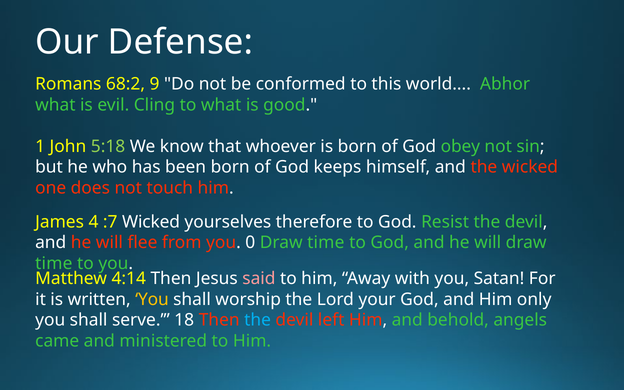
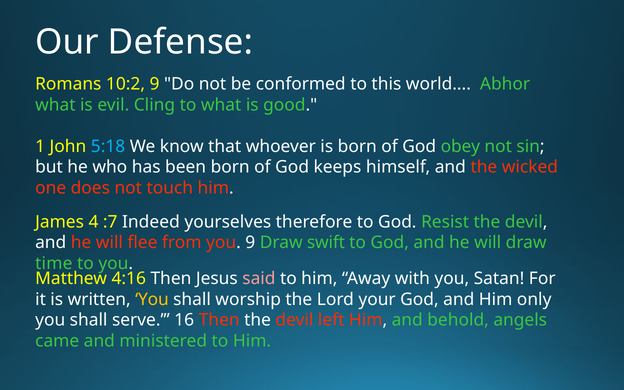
68:2: 68:2 -> 10:2
5:18 colour: light green -> light blue
:7 Wicked: Wicked -> Indeed
you 0: 0 -> 9
time at (326, 243): time -> swift
4:14: 4:14 -> 4:16
18: 18 -> 16
the at (258, 320) colour: light blue -> white
